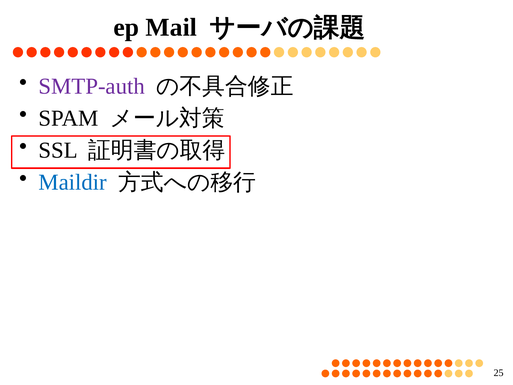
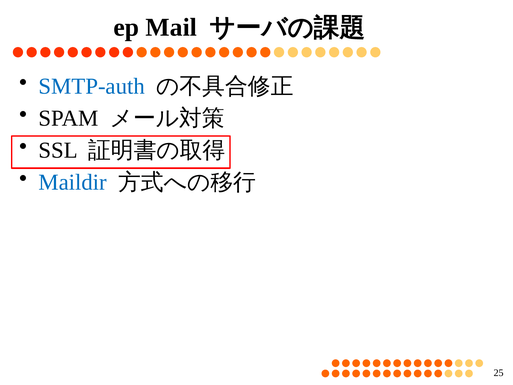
SMTP-auth colour: purple -> blue
